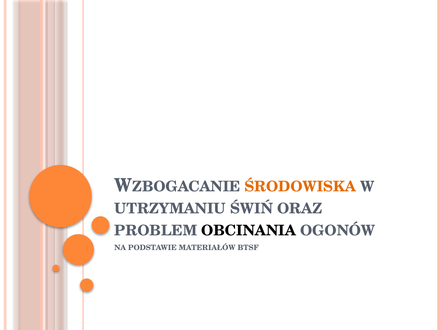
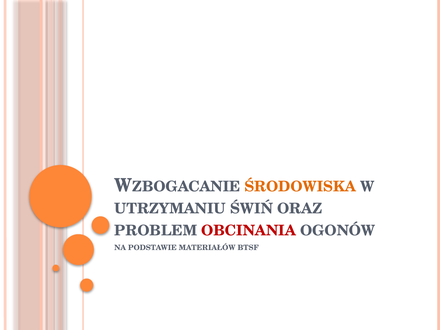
OBCINANIA colour: black -> red
